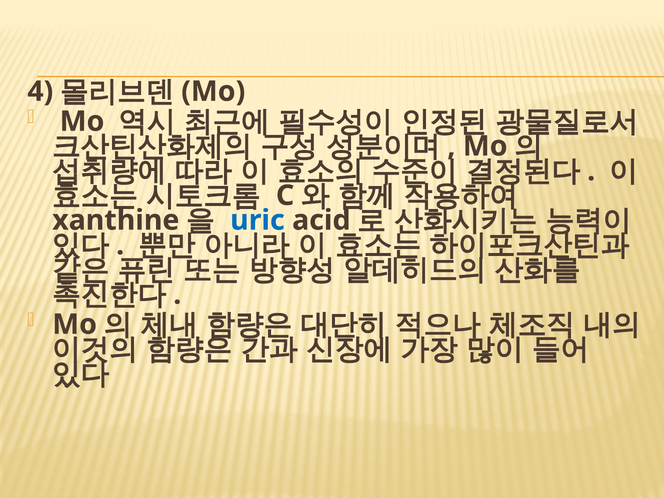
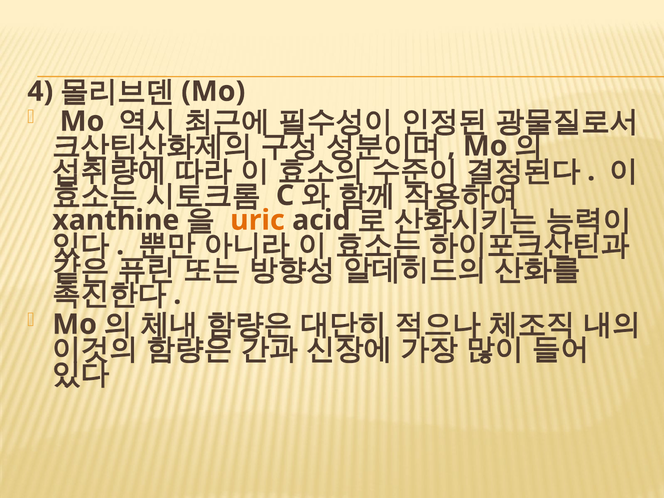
uric colour: blue -> orange
